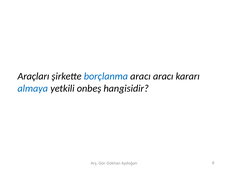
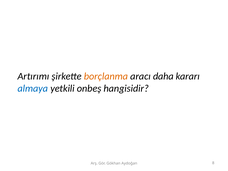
Araçları: Araçları -> Artırımı
borçlanma colour: blue -> orange
aracı aracı: aracı -> daha
